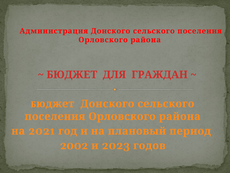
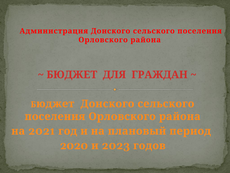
2002: 2002 -> 2020
